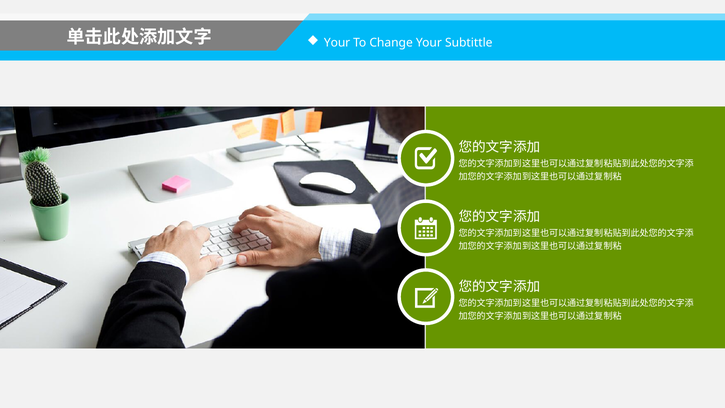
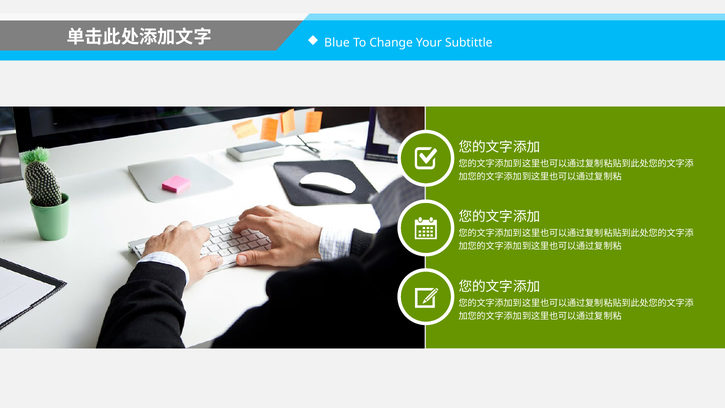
Your at (337, 43): Your -> Blue
